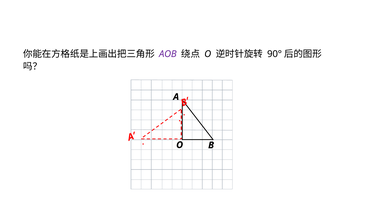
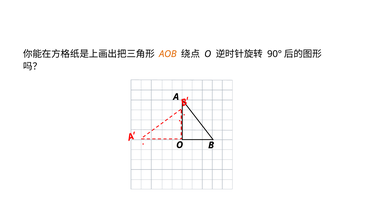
AOB colour: purple -> orange
